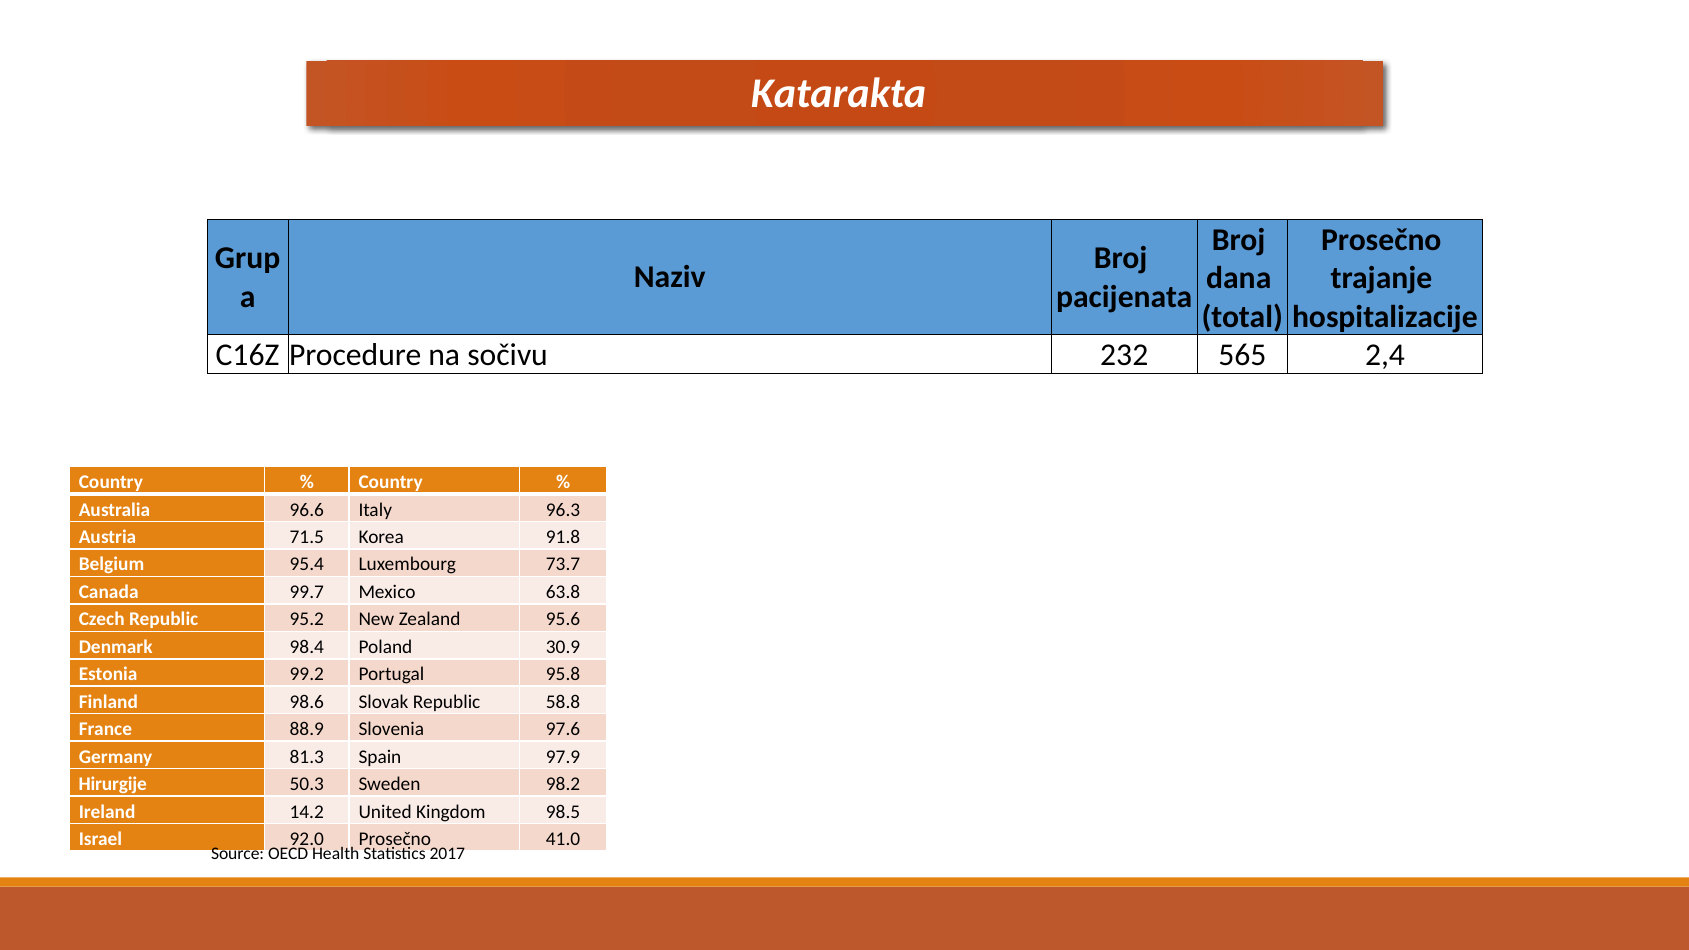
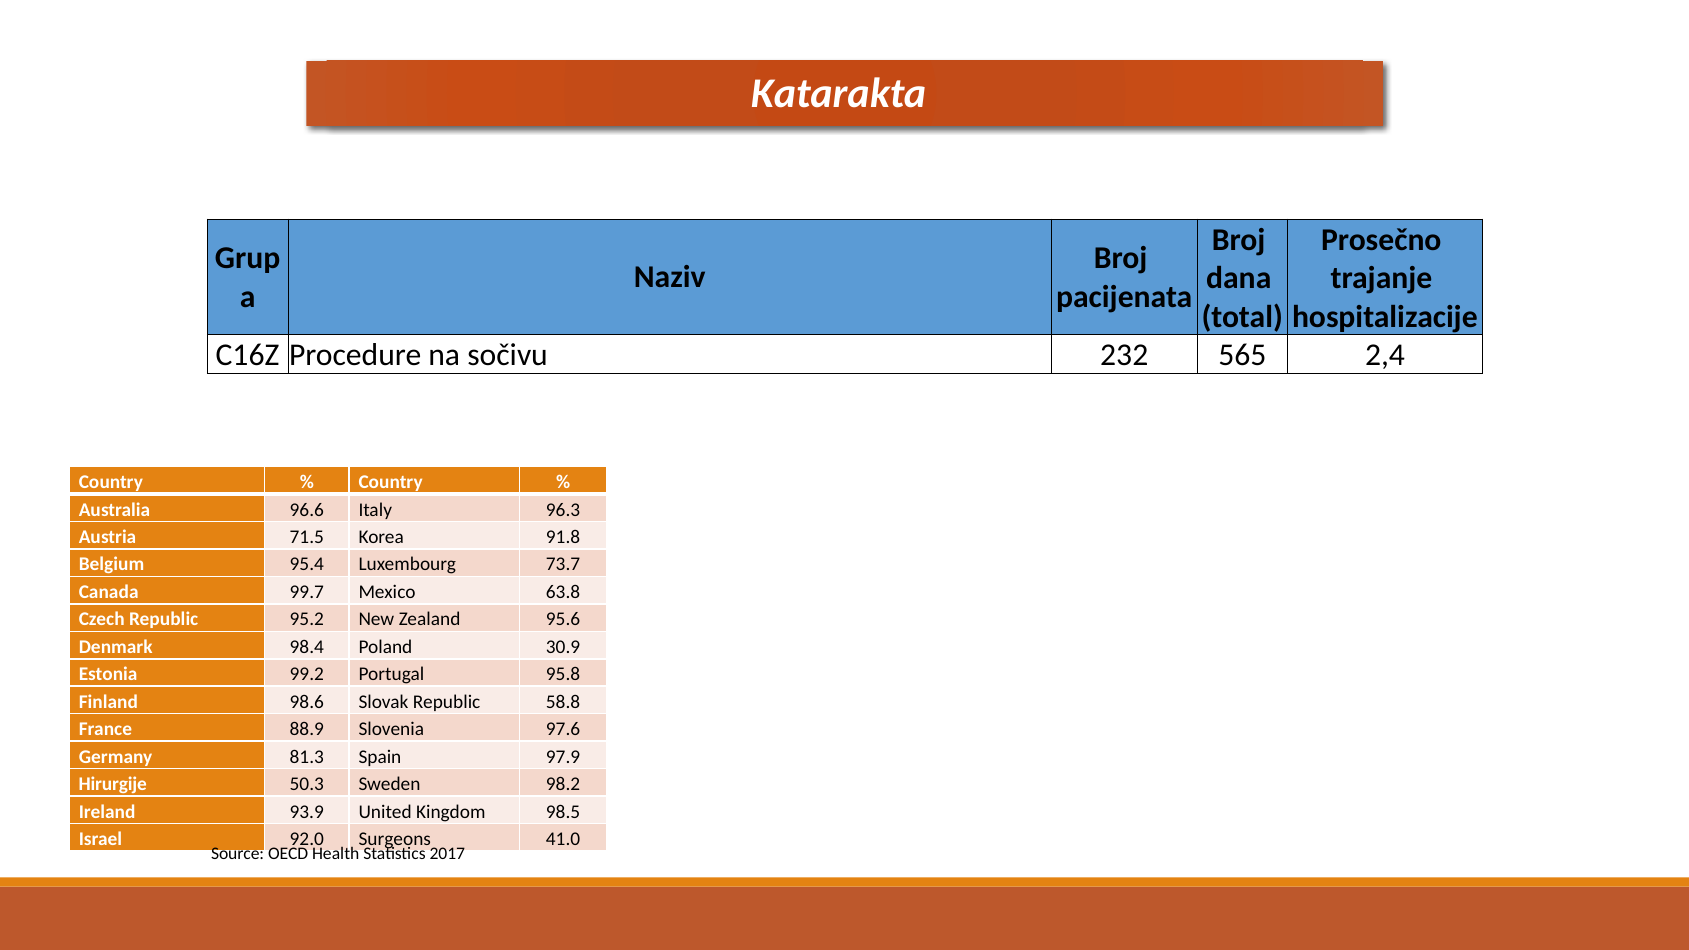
14.2: 14.2 -> 93.9
92.0 Prosečno: Prosečno -> Surgeons
